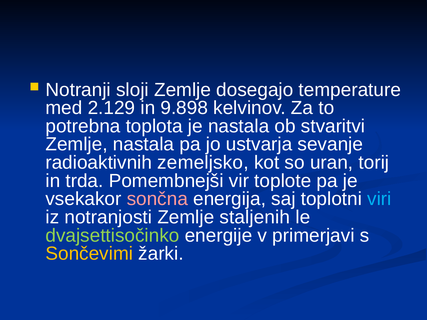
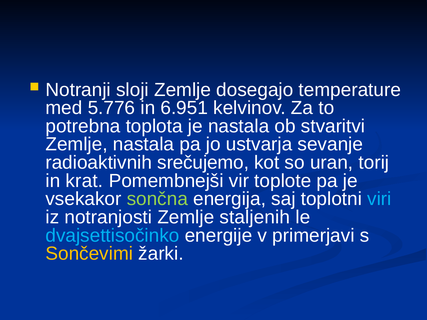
2.129: 2.129 -> 5.776
9.898: 9.898 -> 6.951
zemeljsko: zemeljsko -> srečujemo
trda: trda -> krat
sončna colour: pink -> light green
dvajsettisočinko colour: light green -> light blue
